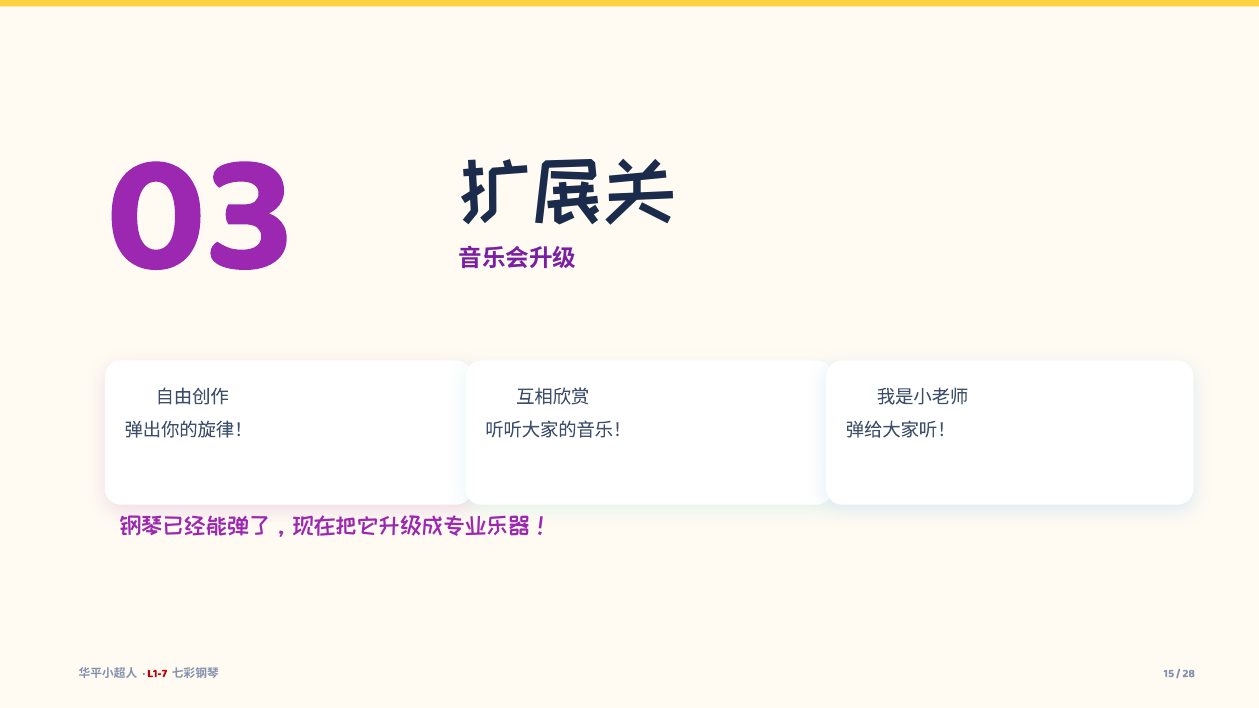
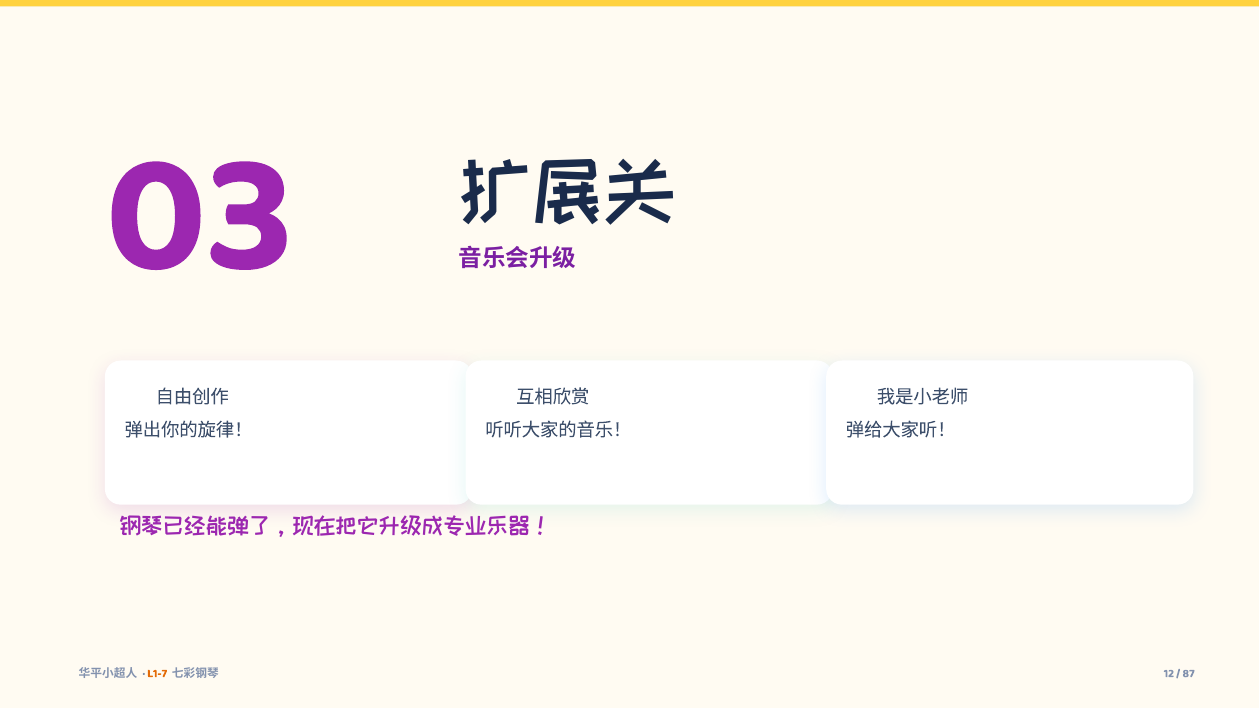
L1-7 colour: red -> orange
15: 15 -> 12
28: 28 -> 87
